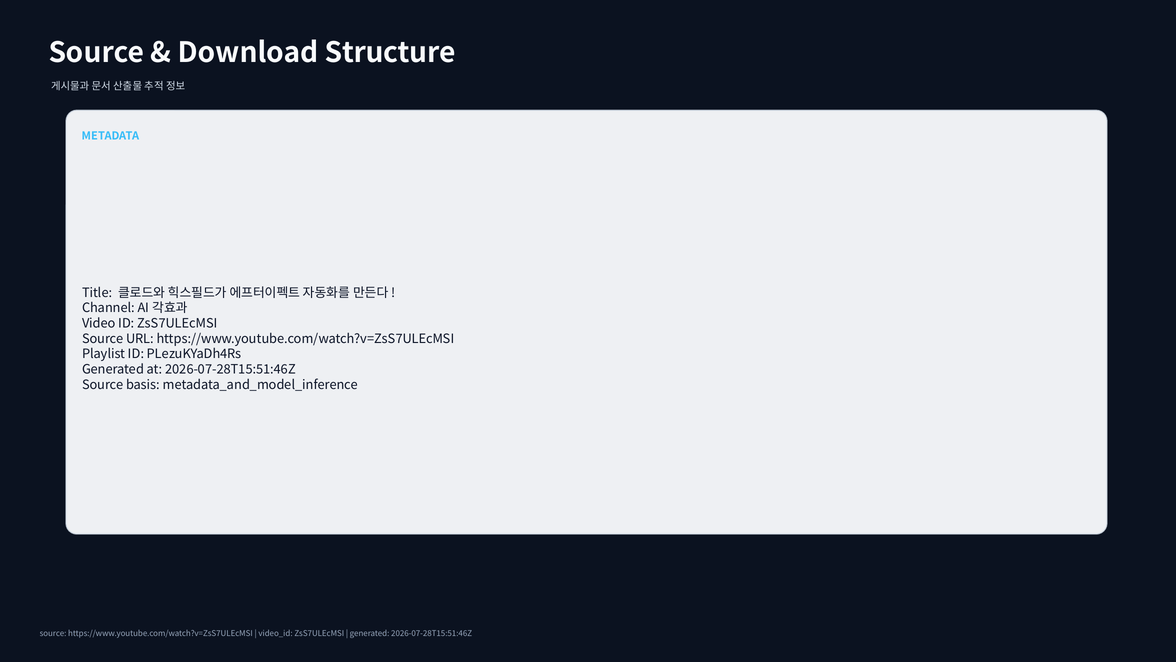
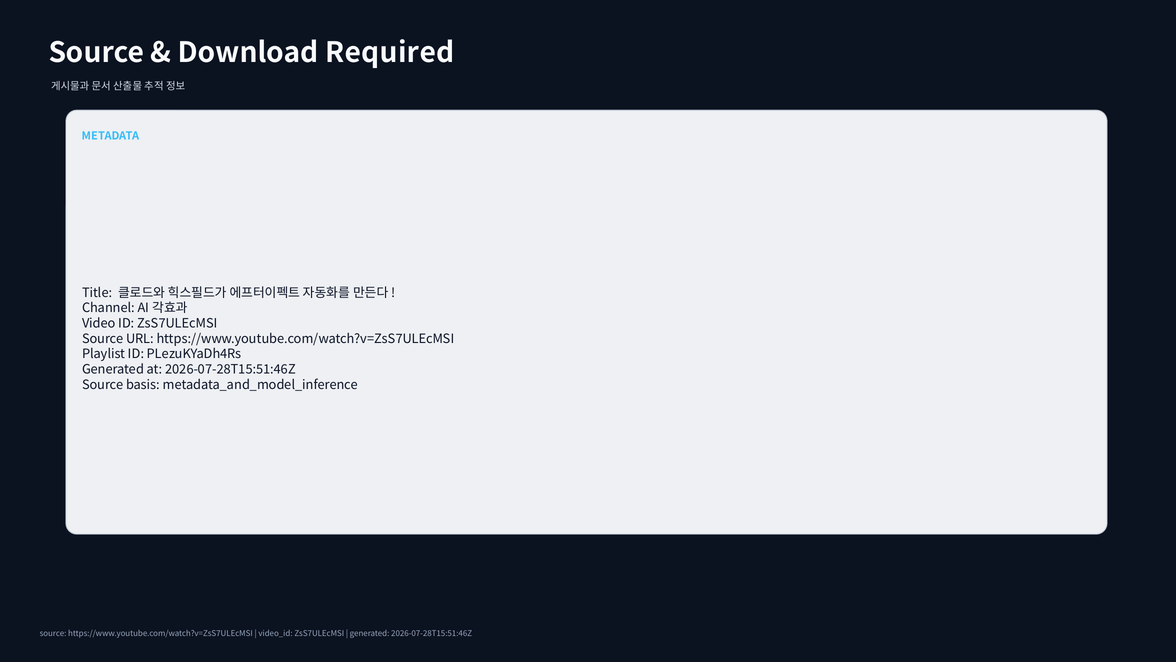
Structure: Structure -> Required
